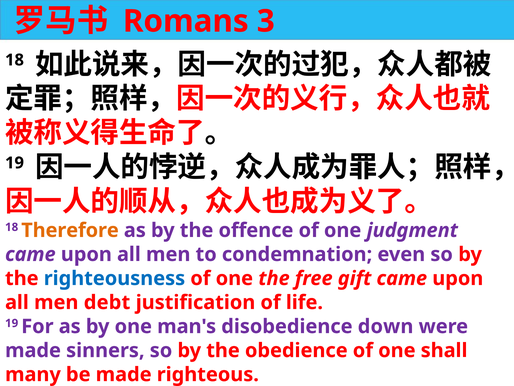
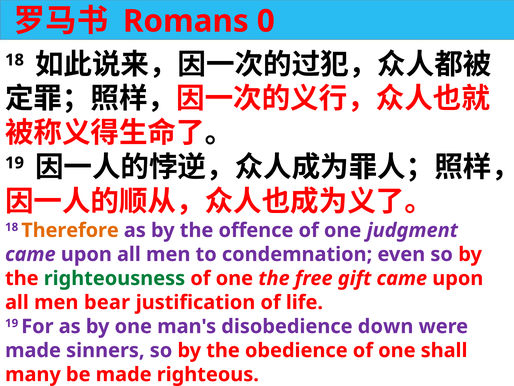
3: 3 -> 0
righteousness colour: blue -> green
debt: debt -> bear
